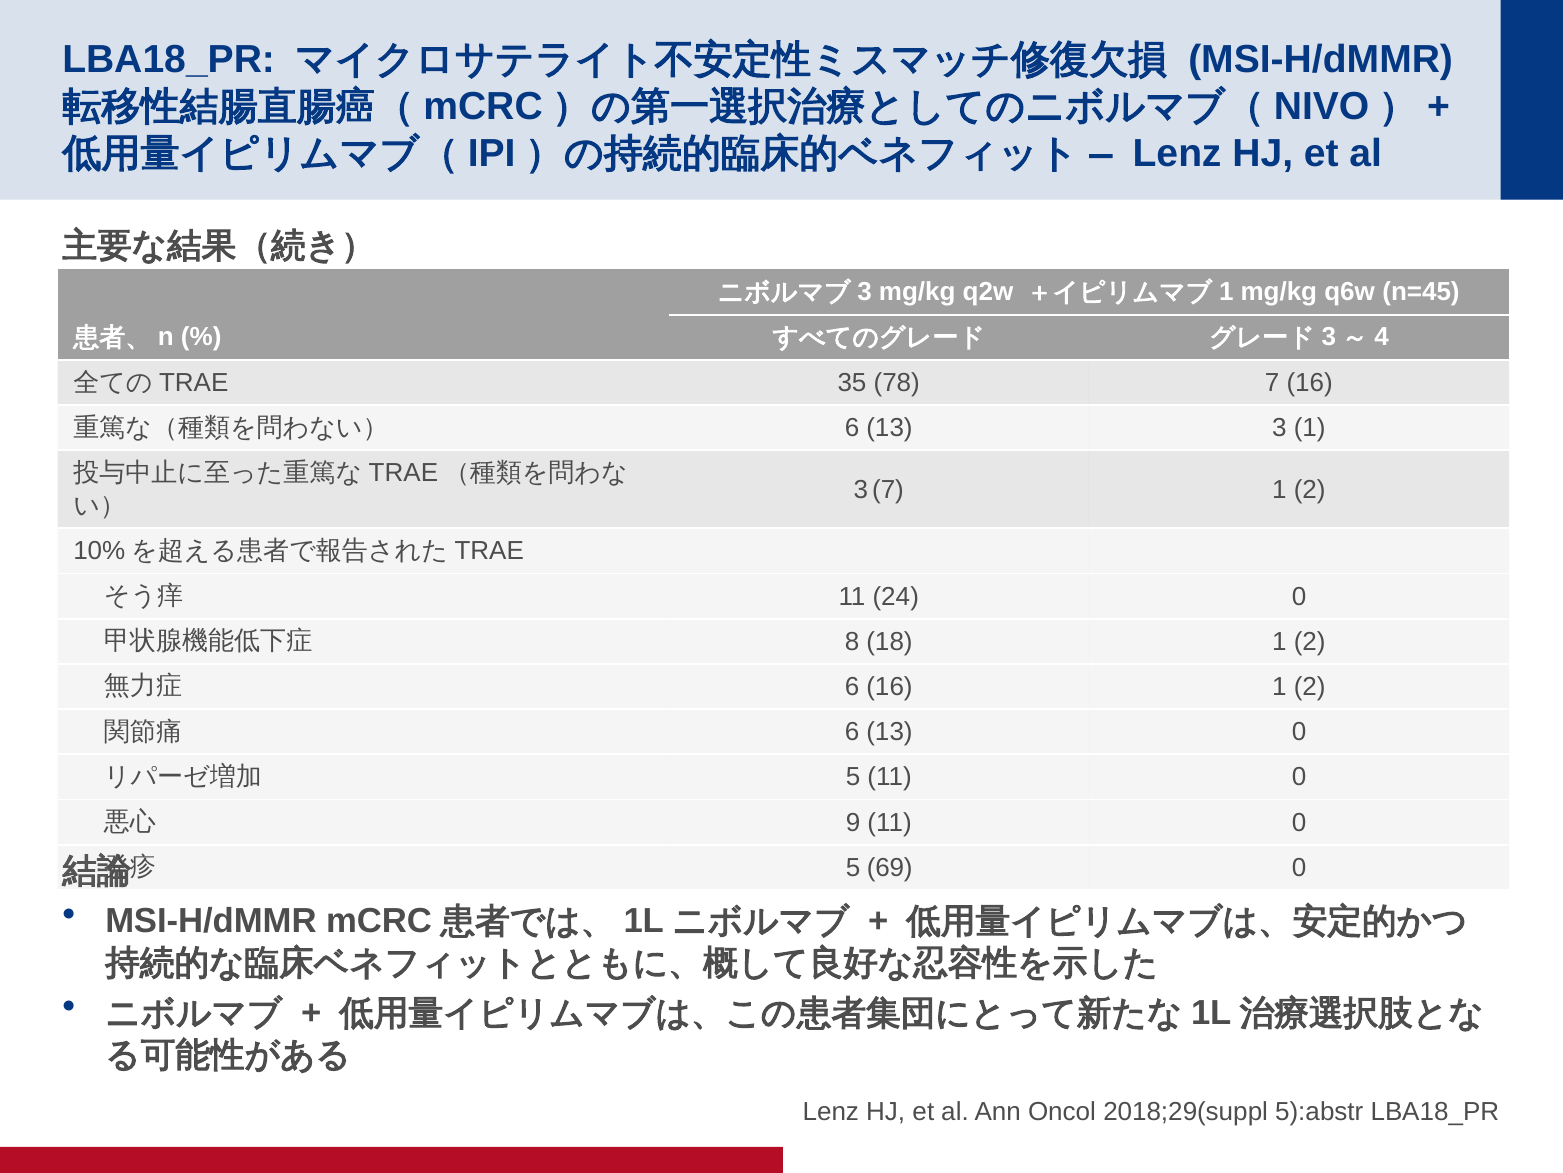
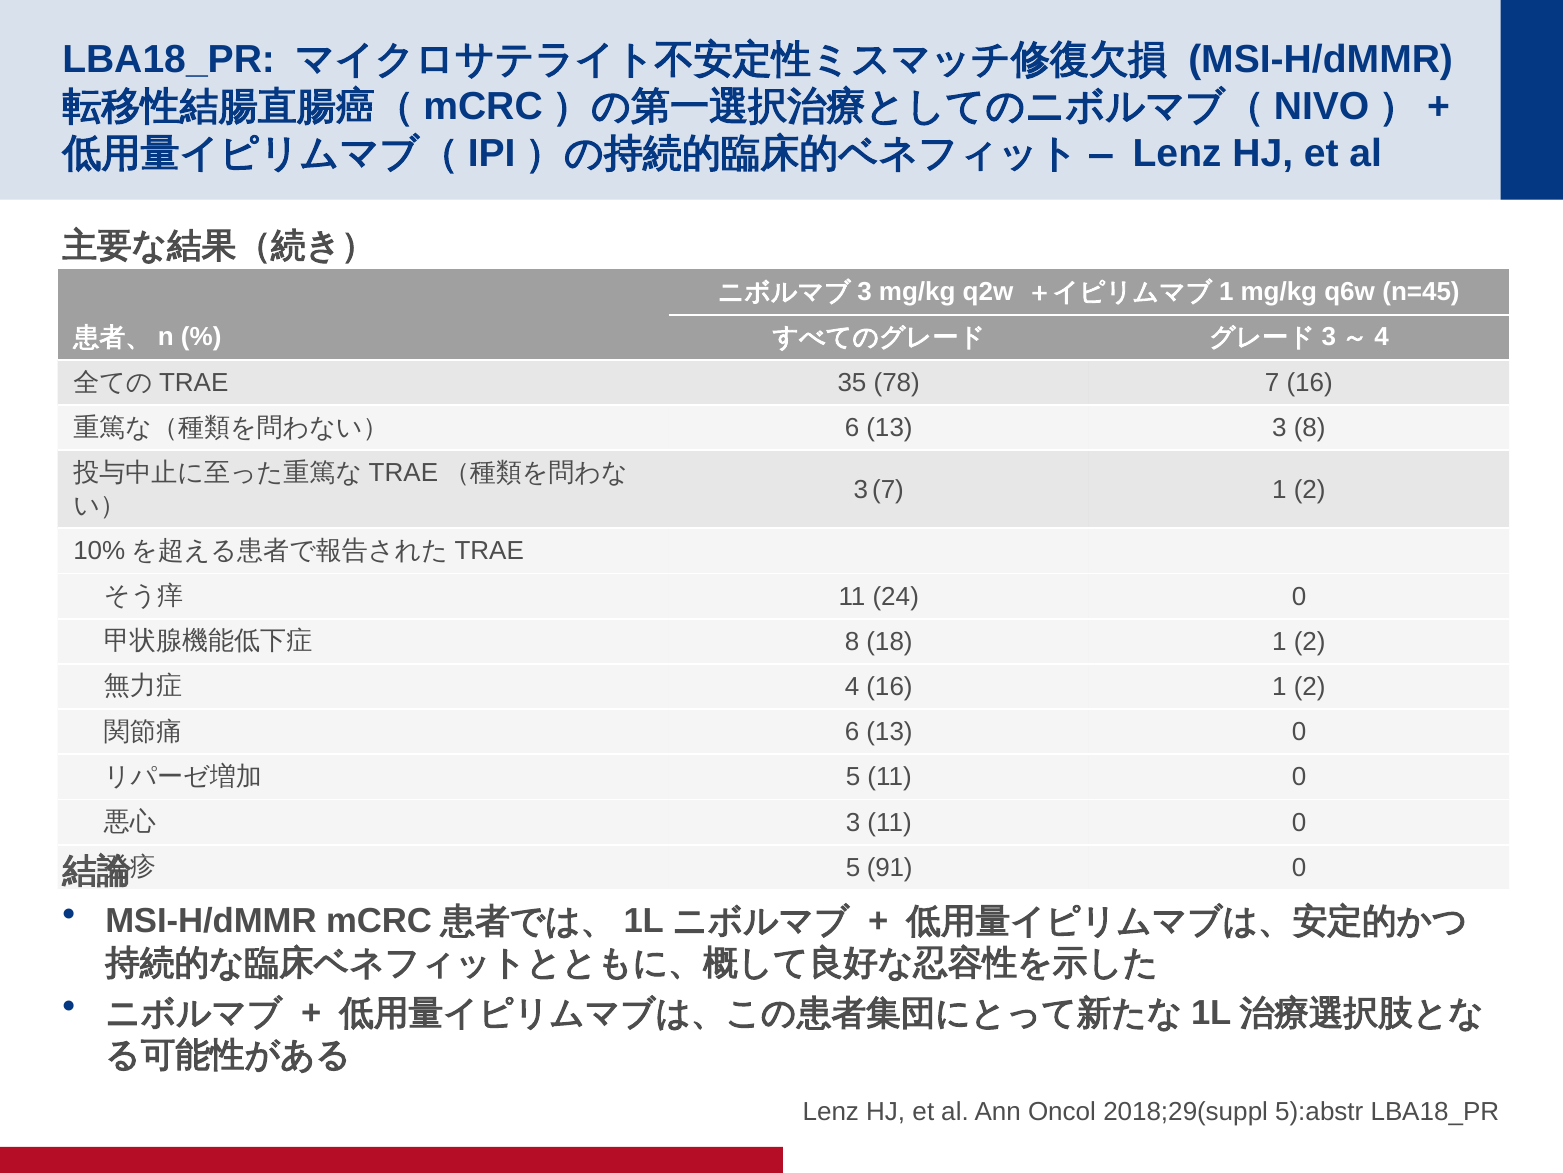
3 1: 1 -> 8
6 at (852, 687): 6 -> 4
9 at (853, 822): 9 -> 3
69: 69 -> 91
